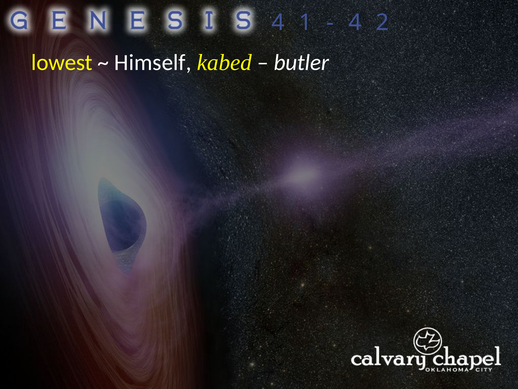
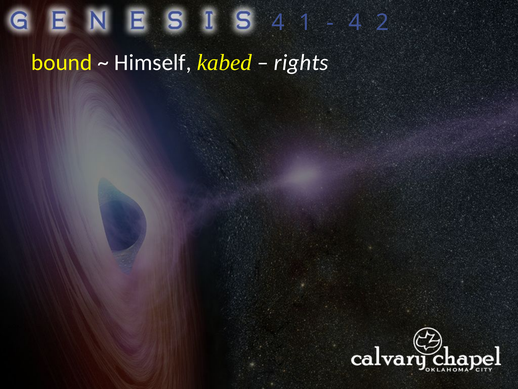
lowest: lowest -> bound
butler: butler -> rights
